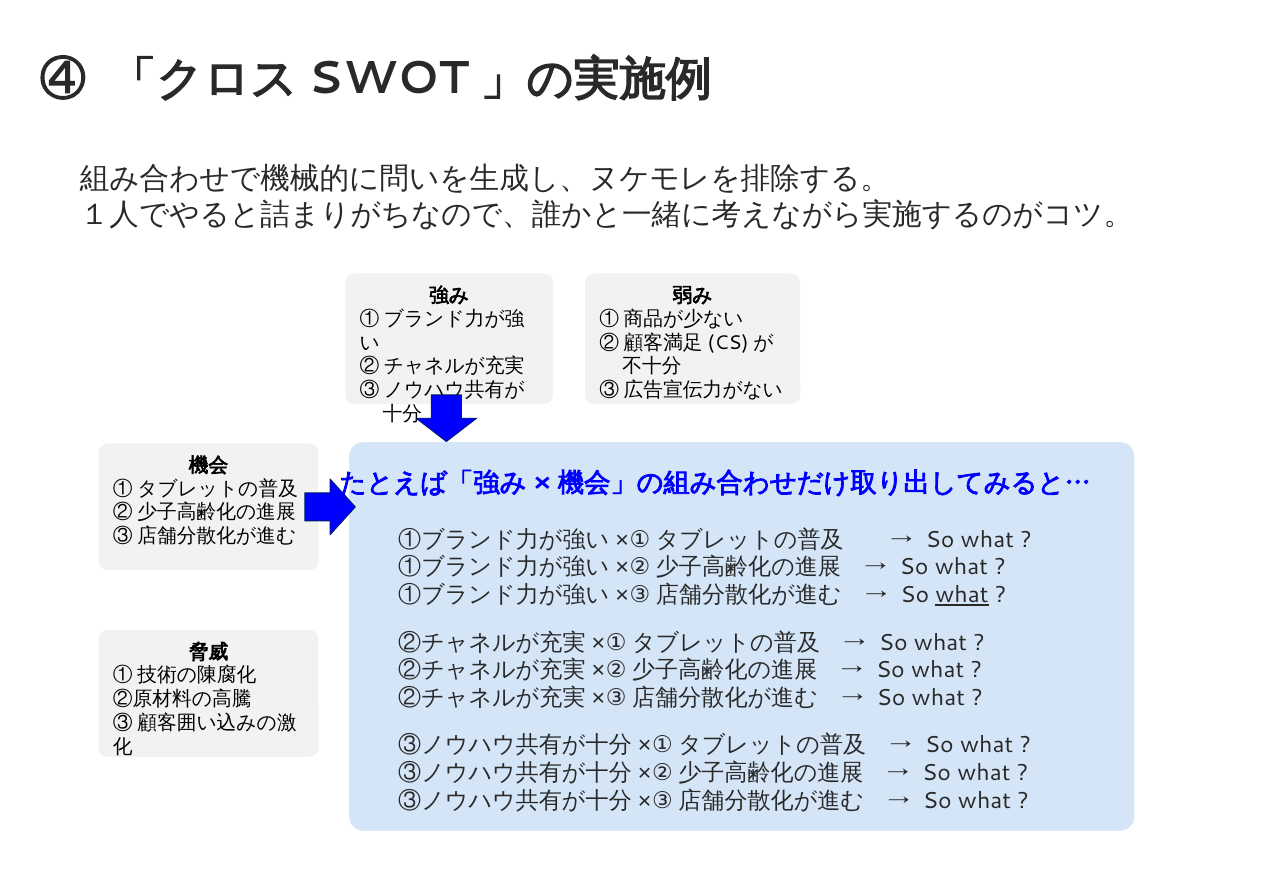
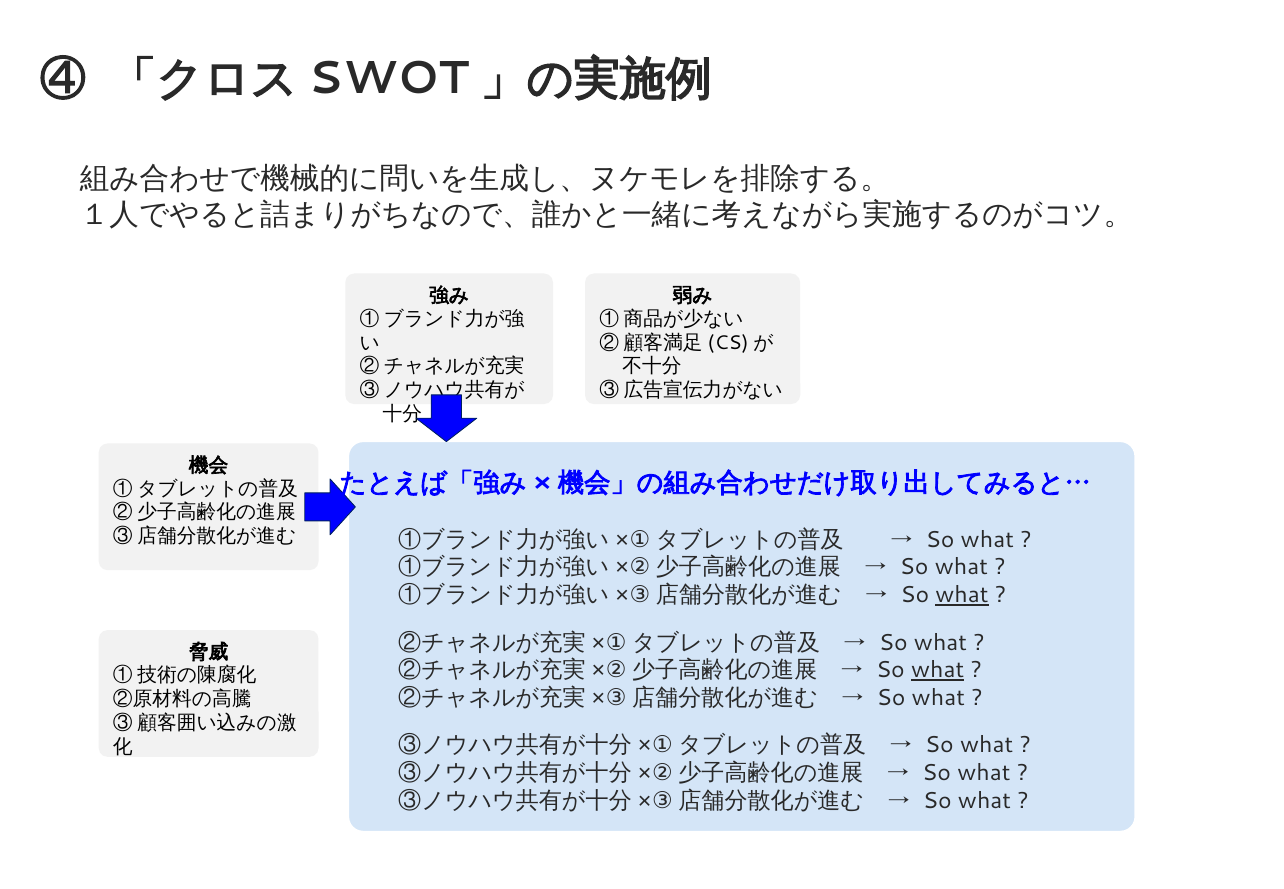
what at (938, 670) underline: none -> present
